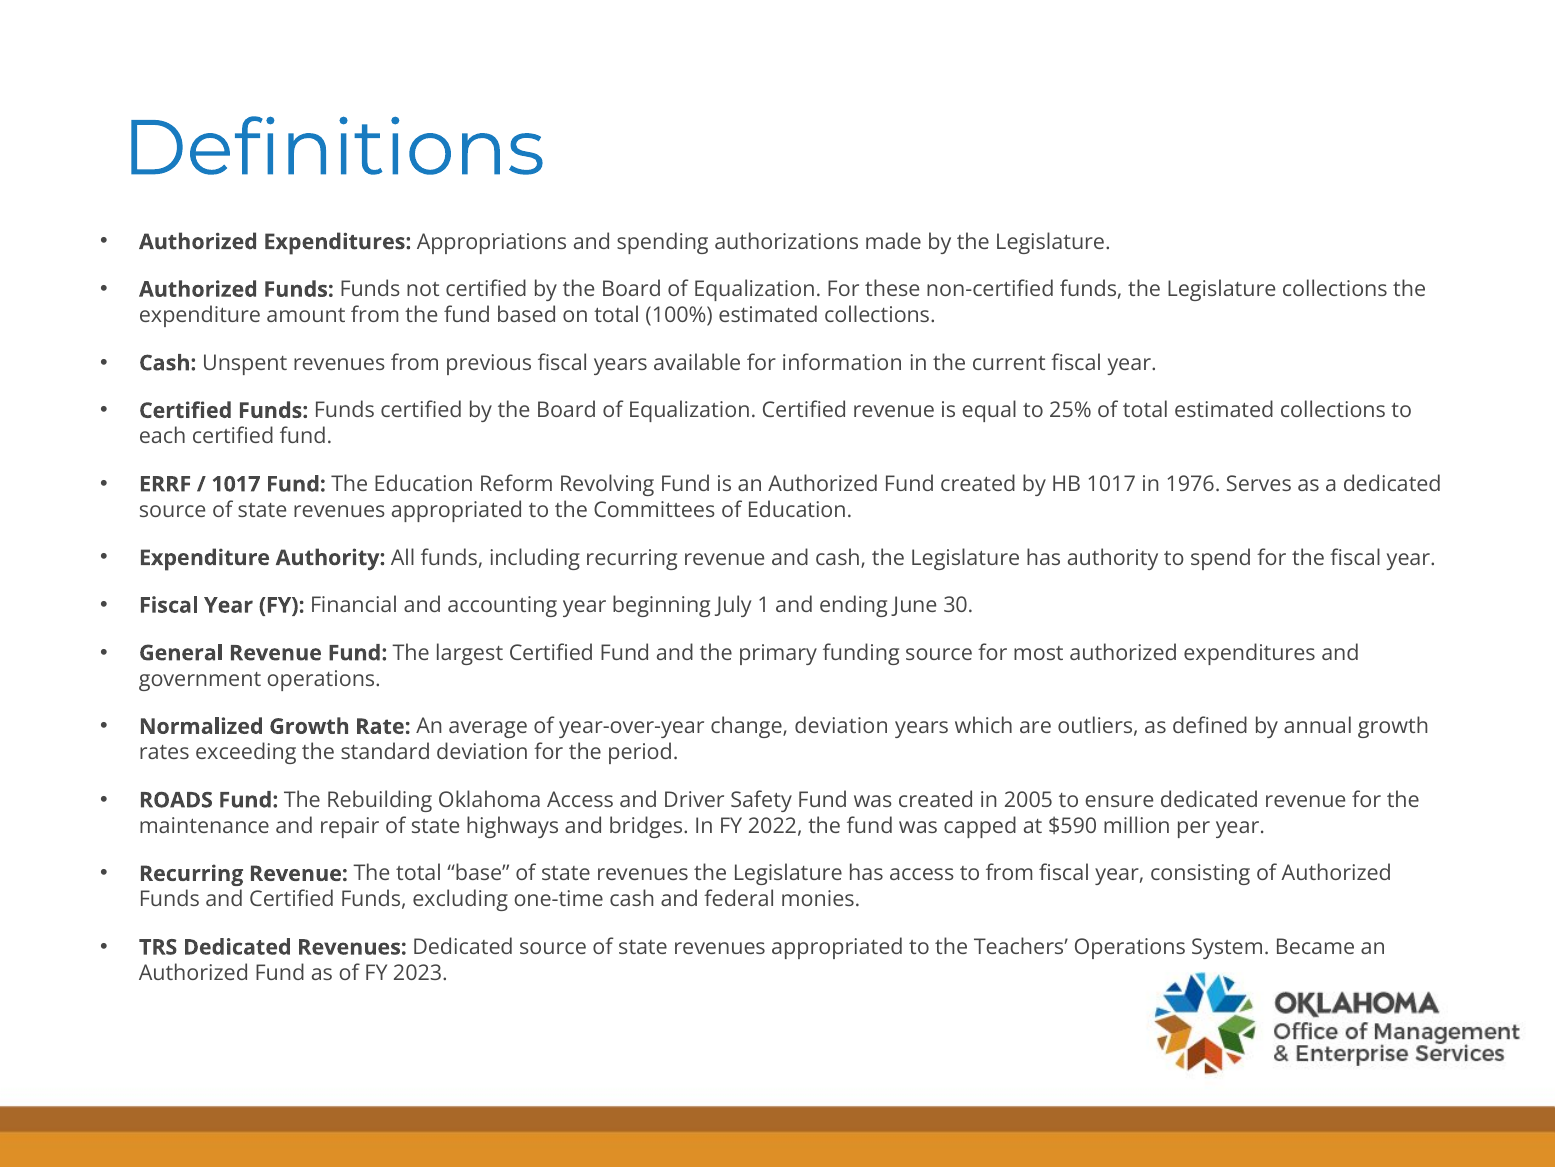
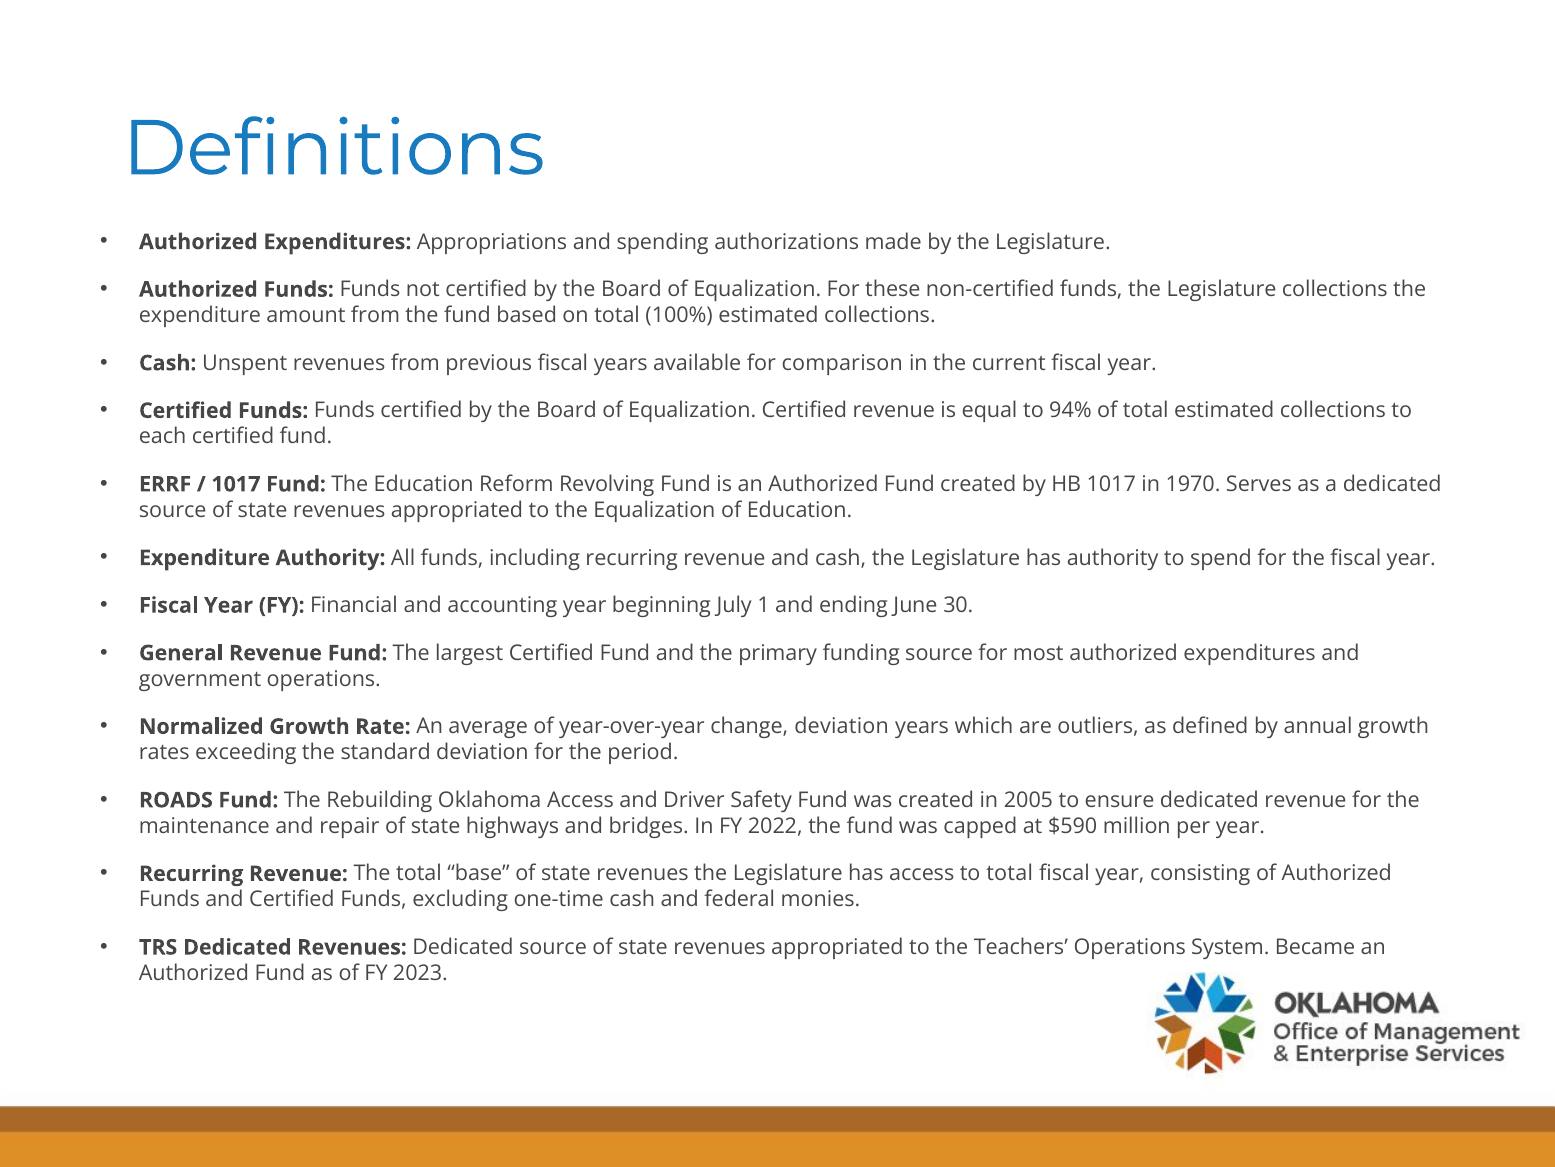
information: information -> comparison
25%: 25% -> 94%
1976: 1976 -> 1970
the Committees: Committees -> Equalization
to from: from -> total
